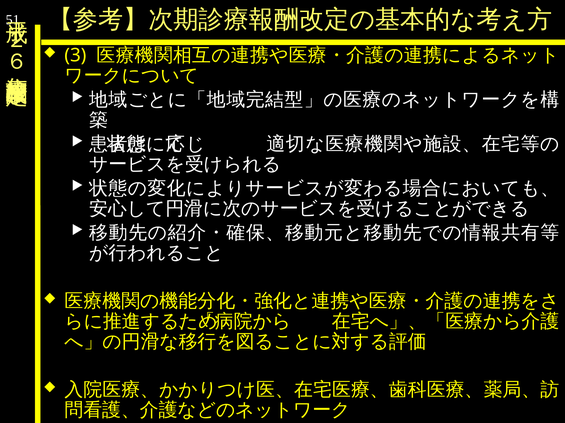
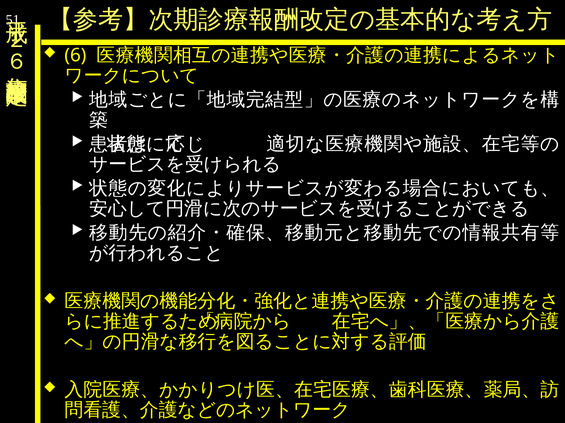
3: 3 -> 6
